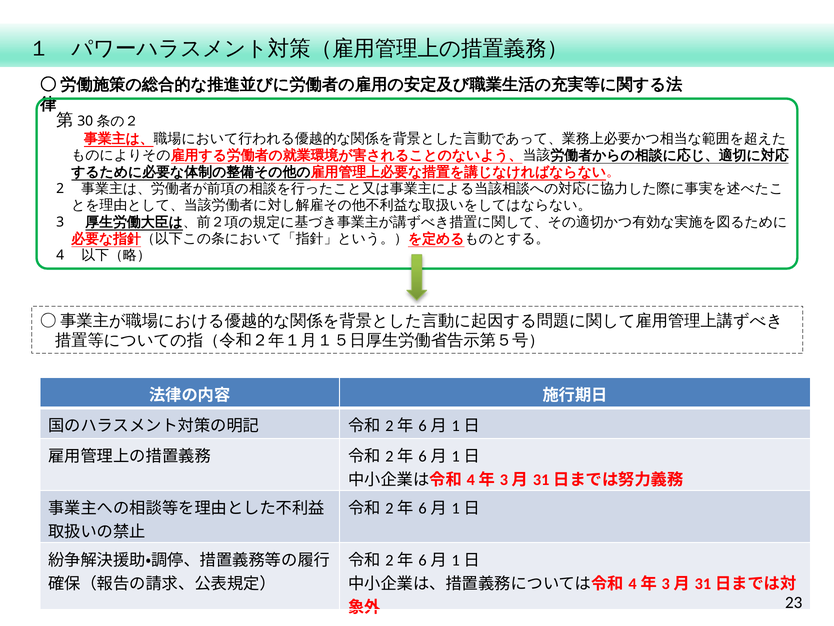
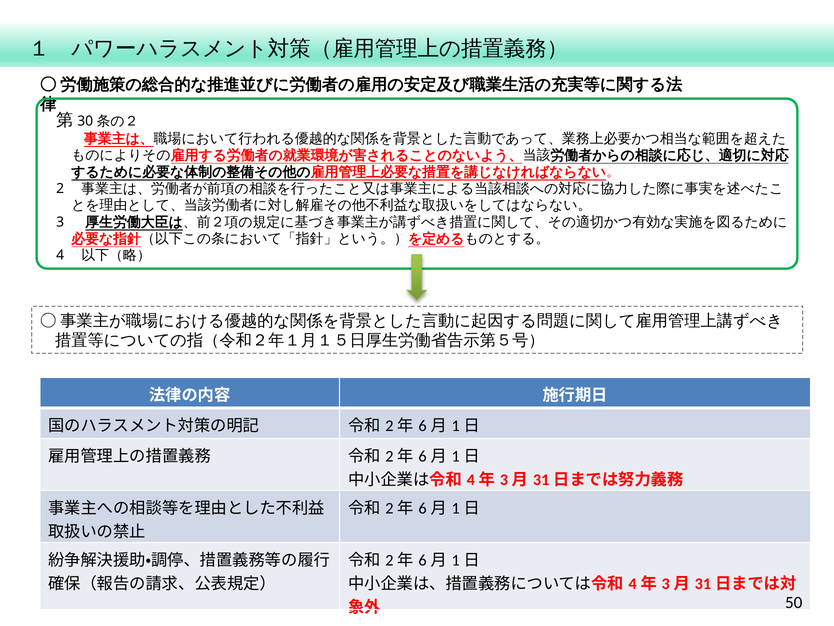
23: 23 -> 50
